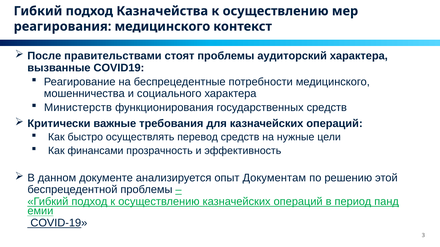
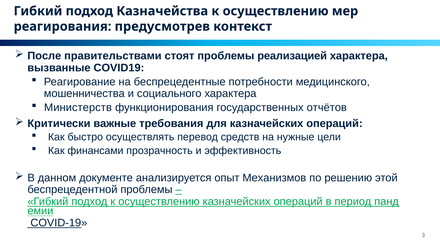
реагирования медицинского: медицинского -> предусмотрев
аудиторский: аудиторский -> реализацией
государственных средств: средств -> отчётов
Документам: Документам -> Механизмов
